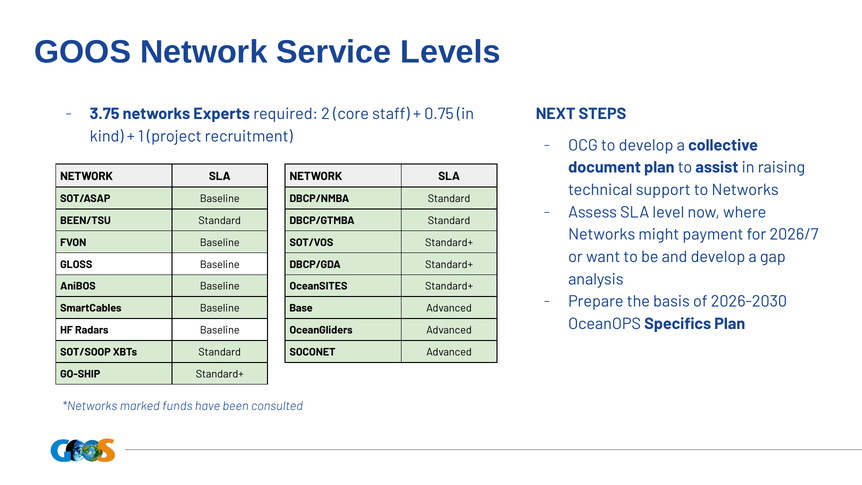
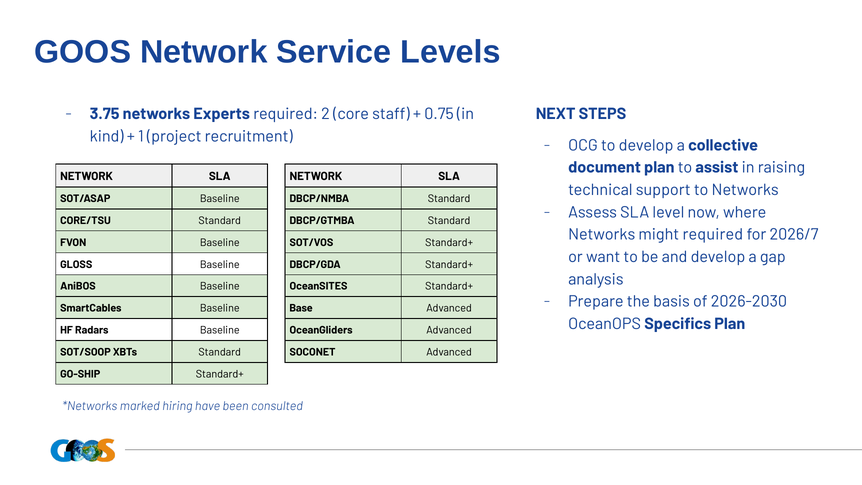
BEEN/TSU: BEEN/TSU -> CORE/TSU
might payment: payment -> required
funds: funds -> hiring
